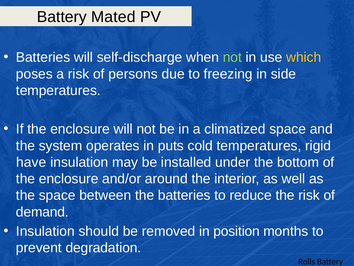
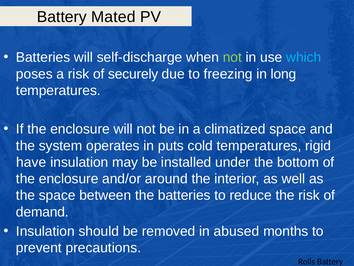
which colour: yellow -> light blue
persons: persons -> securely
side: side -> long
position: position -> abused
degradation: degradation -> precautions
